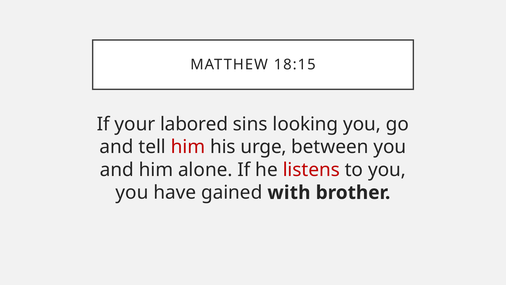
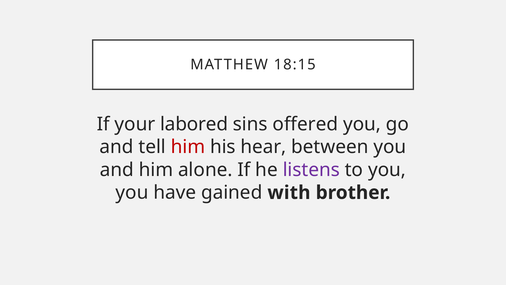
looking: looking -> offered
urge: urge -> hear
listens colour: red -> purple
